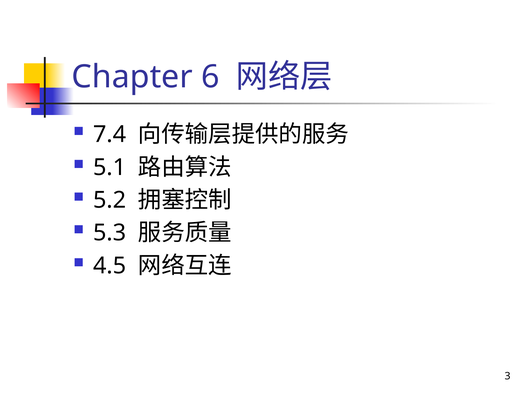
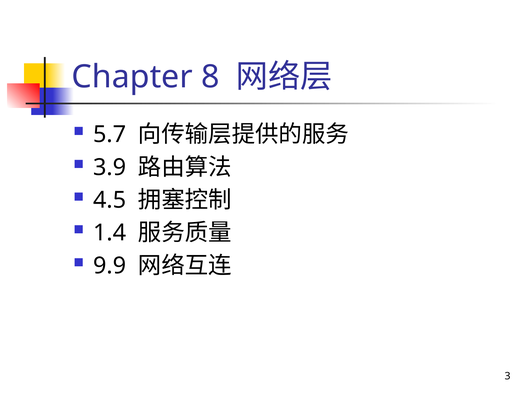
6: 6 -> 8
7.4: 7.4 -> 5.7
5.1: 5.1 -> 3.9
5.2: 5.2 -> 4.5
5.3: 5.3 -> 1.4
4.5: 4.5 -> 9.9
